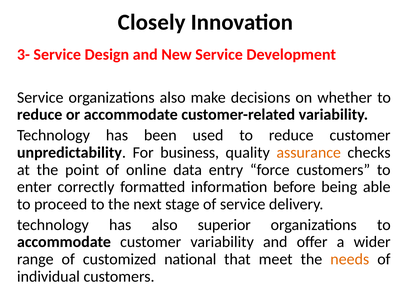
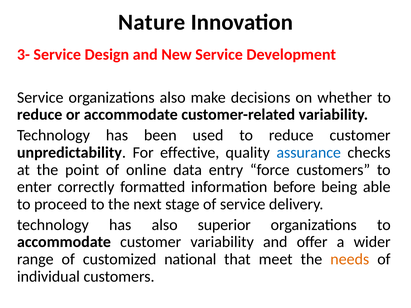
Closely: Closely -> Nature
business: business -> effective
assurance colour: orange -> blue
